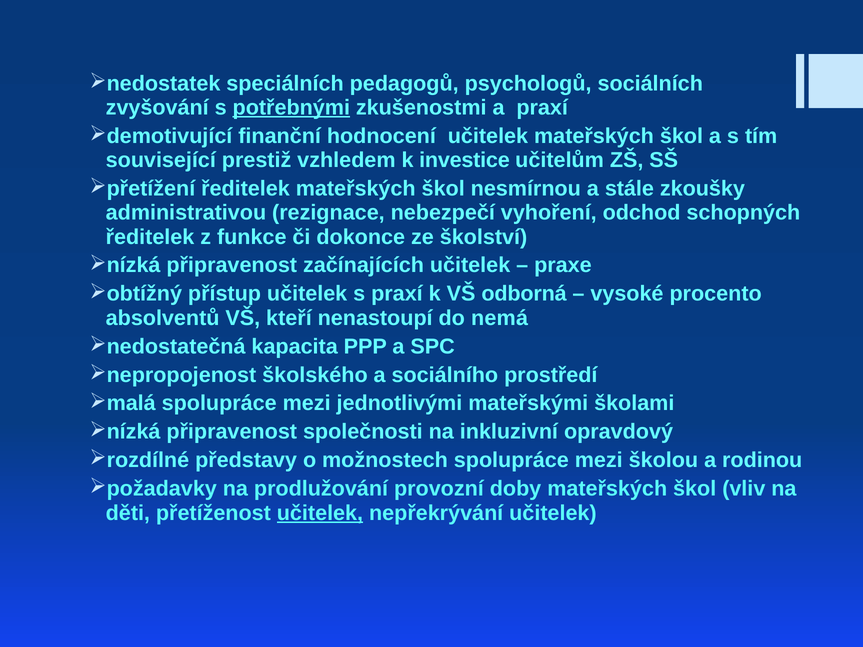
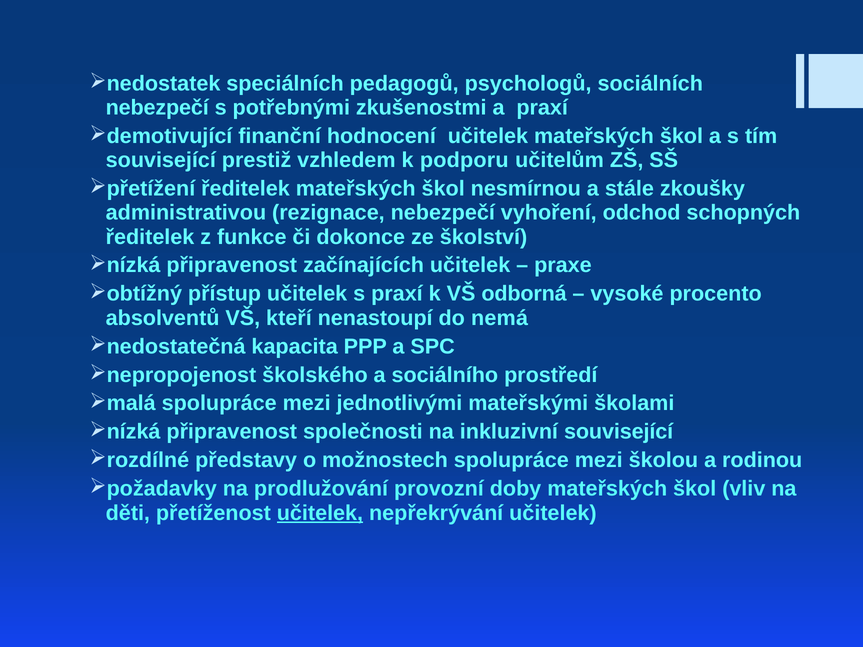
zvyšování at (157, 108): zvyšování -> nebezpečí
potřebnými underline: present -> none
investice: investice -> podporu
inkluzivní opravdový: opravdový -> související
